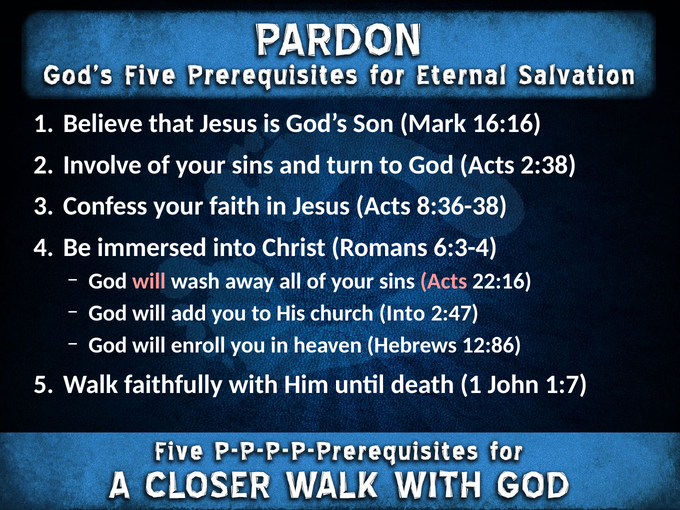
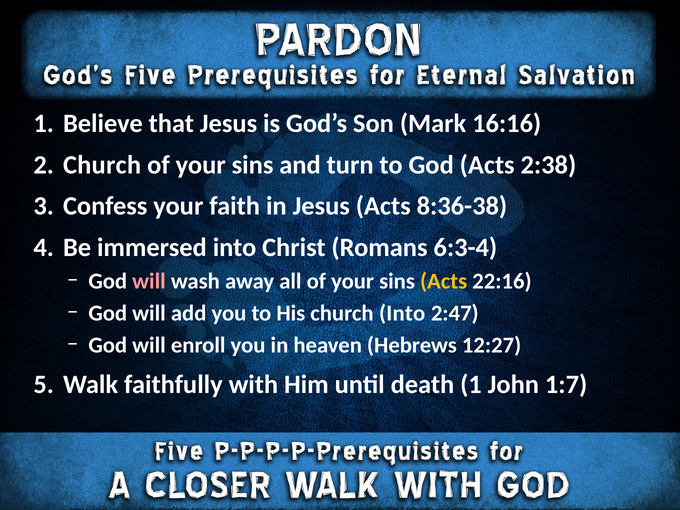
Involve at (102, 165): Involve -> Church
Acts at (444, 281) colour: pink -> yellow
12:86: 12:86 -> 12:27
